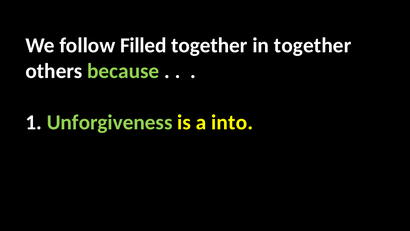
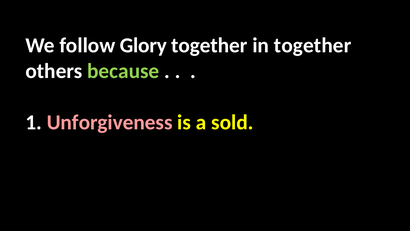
Filled: Filled -> Glory
Unforgiveness colour: light green -> pink
into: into -> sold
